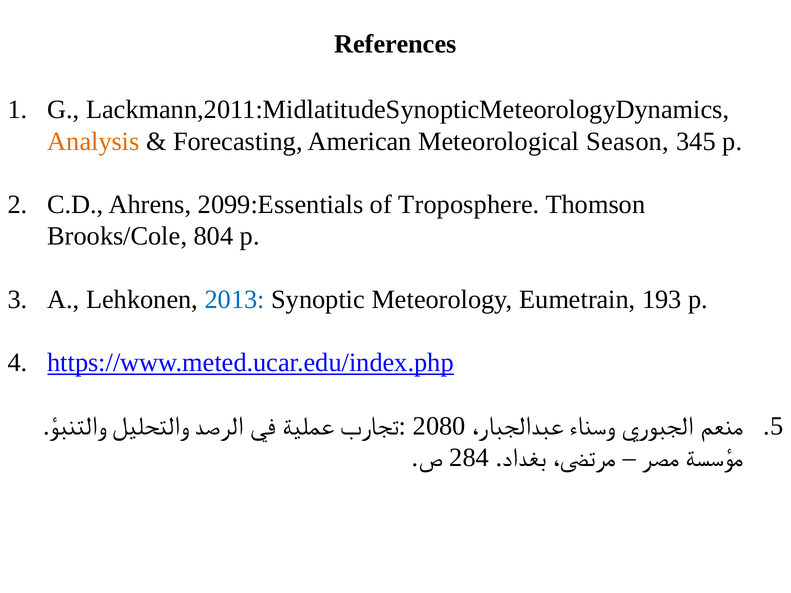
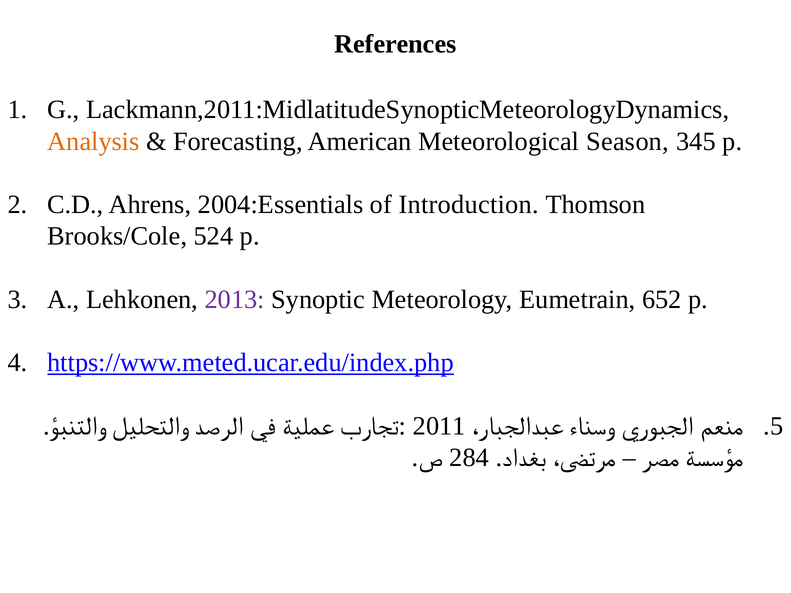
2099:Essentials: 2099:Essentials -> 2004:Essentials
Troposphere: Troposphere -> Introduction
804: 804 -> 524
2013 colour: blue -> purple
193: 193 -> 652
2080: 2080 -> 2011
